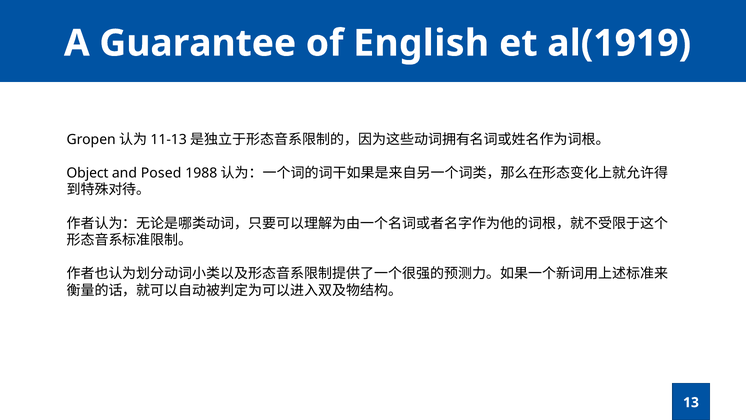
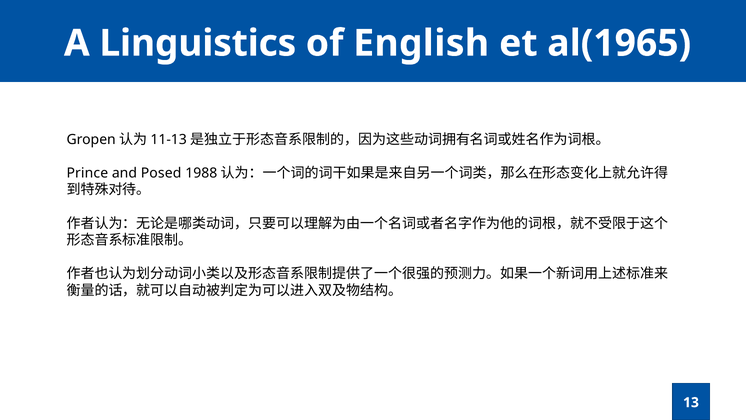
Guarantee: Guarantee -> Linguistics
al(1919: al(1919 -> al(1965
Object: Object -> Prince
